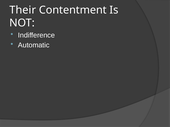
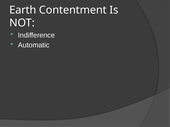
Their: Their -> Earth
